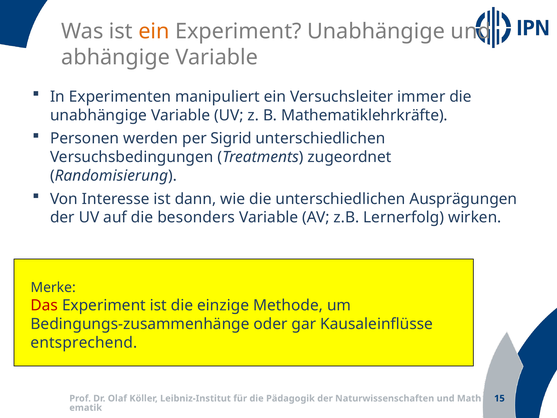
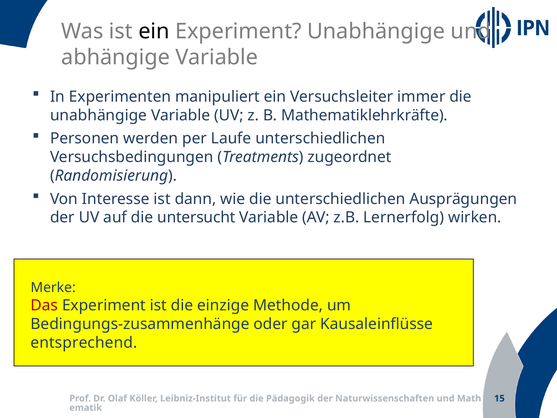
ein at (154, 31) colour: orange -> black
Sigrid: Sigrid -> Laufe
besonders: besonders -> untersucht
